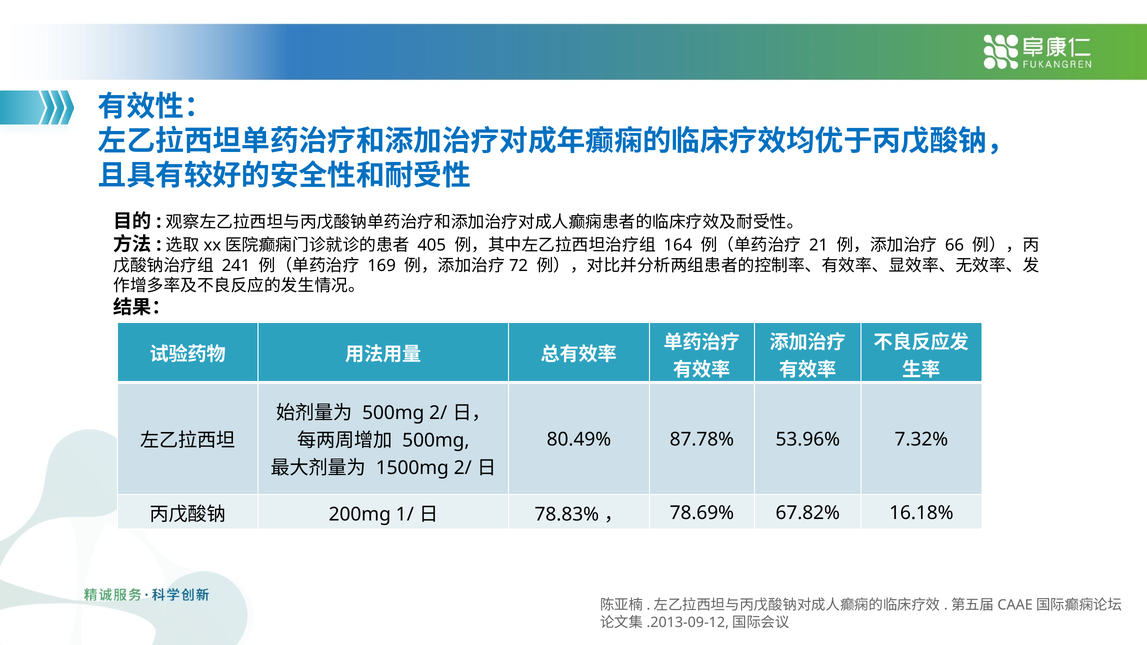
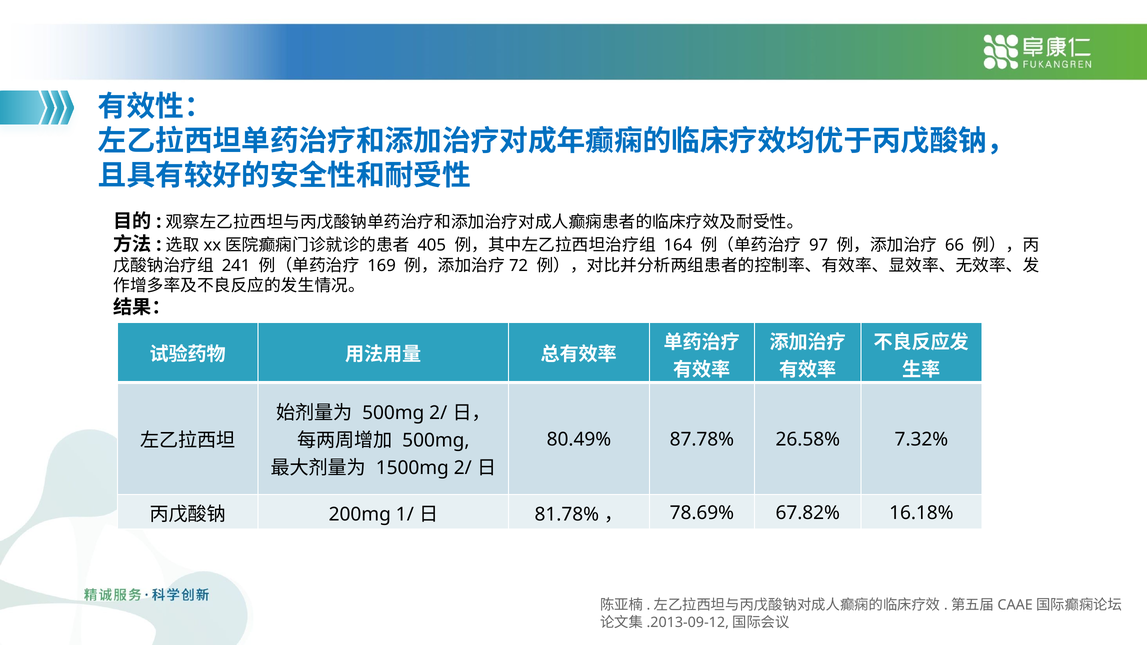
21: 21 -> 97
53.96%: 53.96% -> 26.58%
78.83%: 78.83% -> 81.78%
